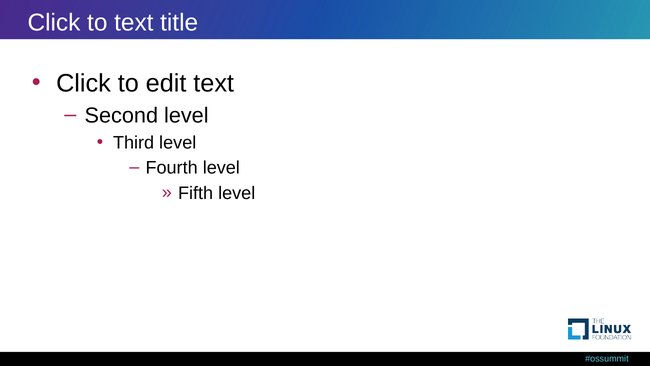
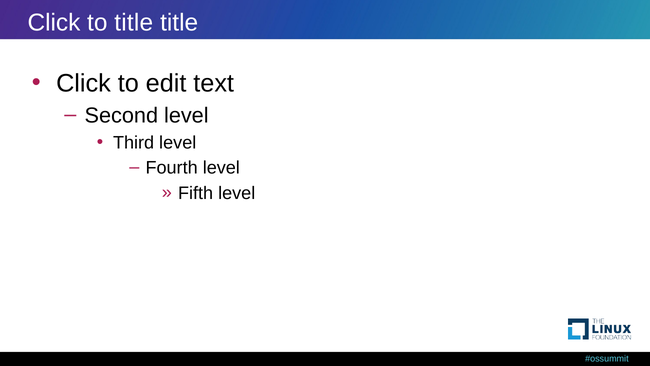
to text: text -> title
